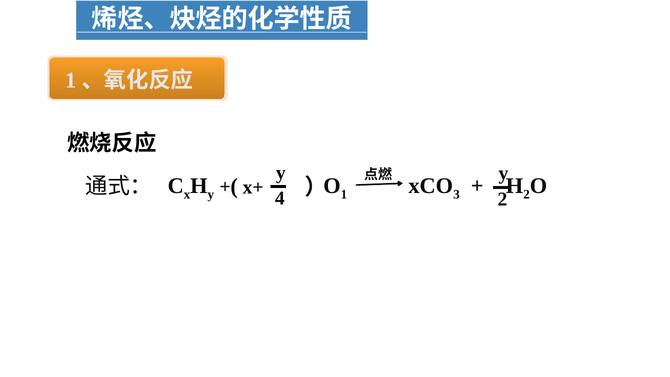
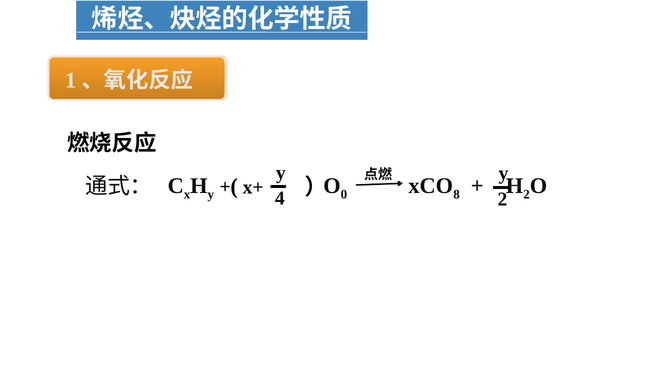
1 at (344, 194): 1 -> 0
3: 3 -> 8
